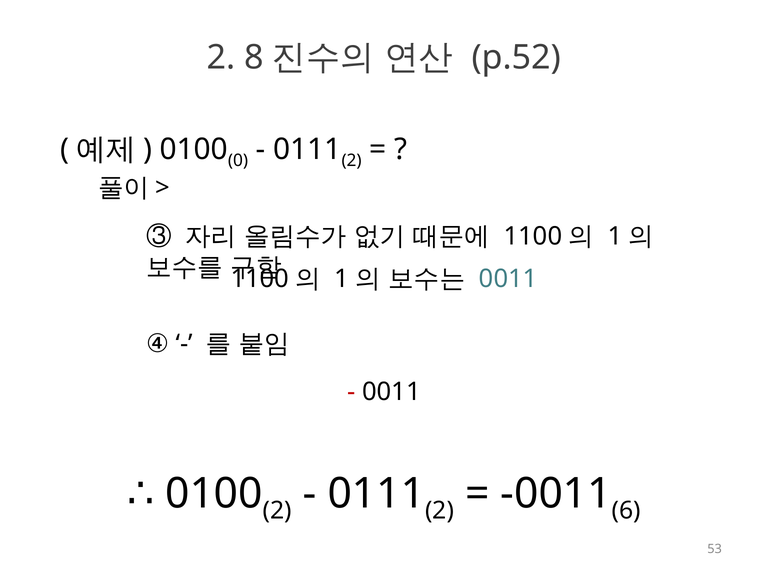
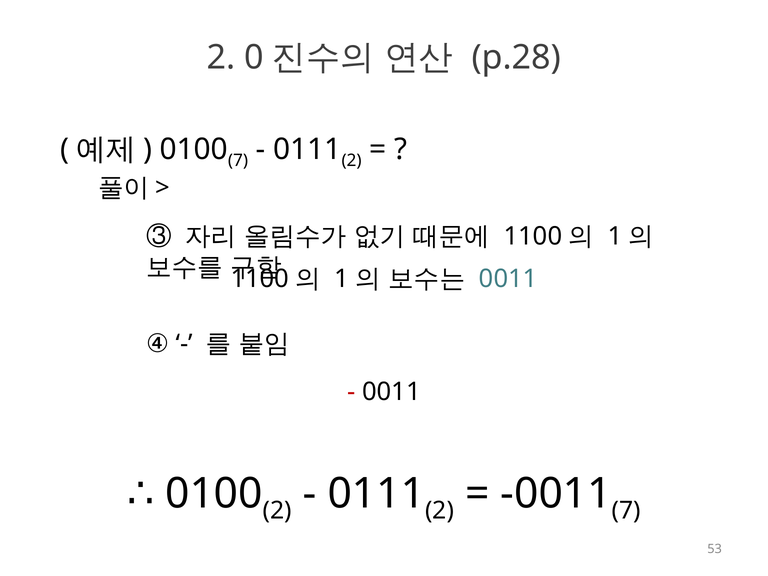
8: 8 -> 0
p.52: p.52 -> p.28
0 at (238, 161): 0 -> 7
6 at (626, 510): 6 -> 7
